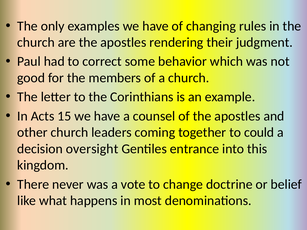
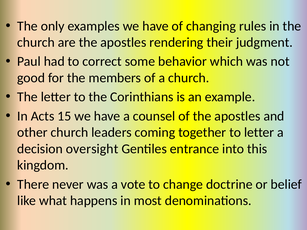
to could: could -> letter
